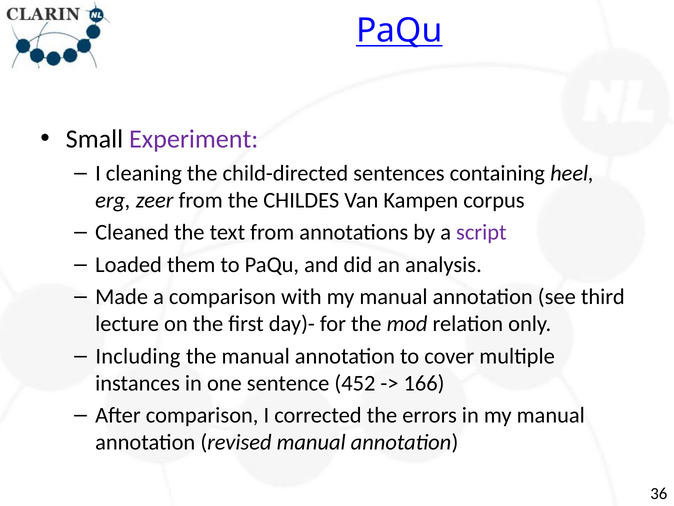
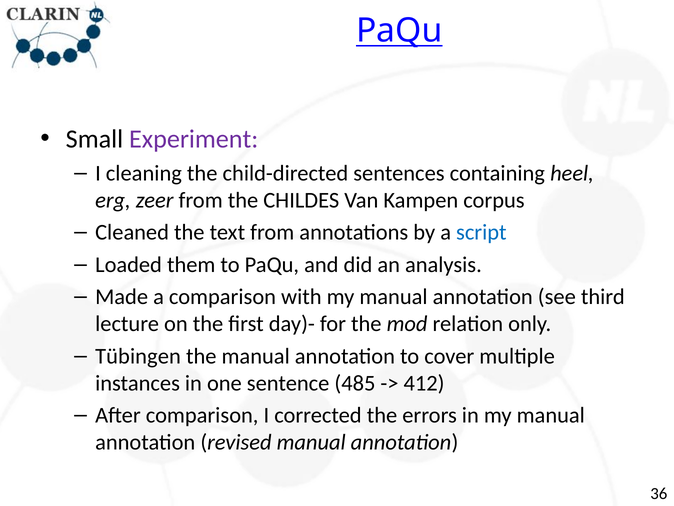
script colour: purple -> blue
Including: Including -> Tübingen
452: 452 -> 485
166: 166 -> 412
